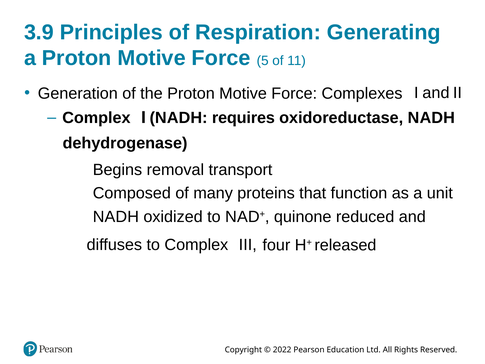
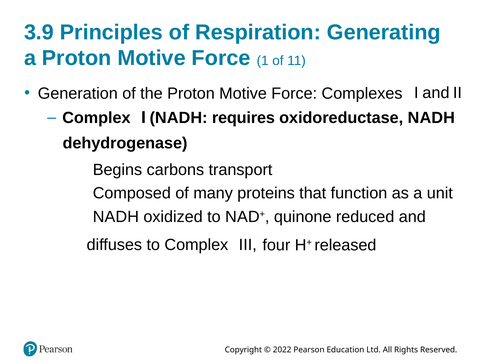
5: 5 -> 1
removal: removal -> carbons
